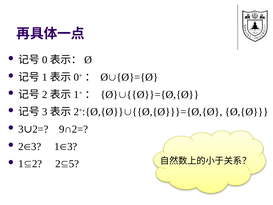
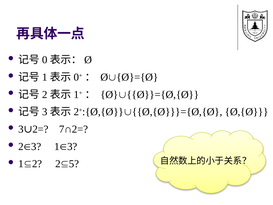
9∩2=: 9∩2= -> 7∩2=
